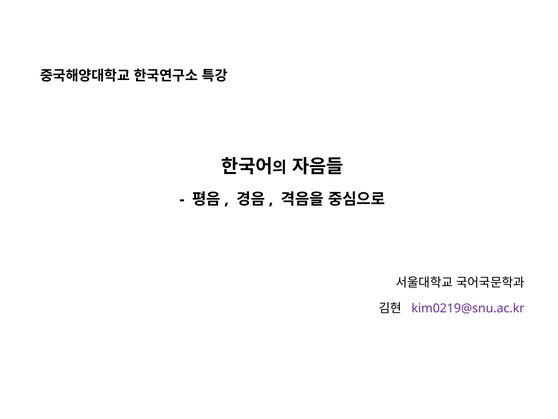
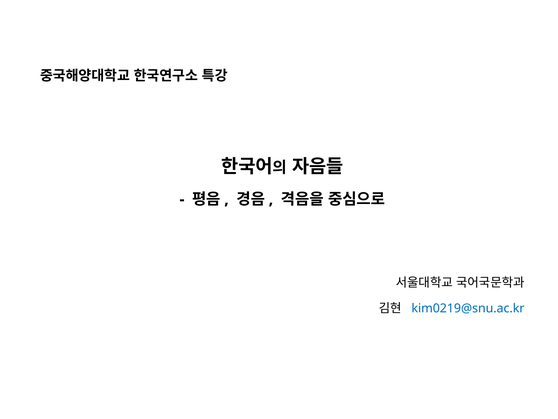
kim0219@snu.ac.kr colour: purple -> blue
